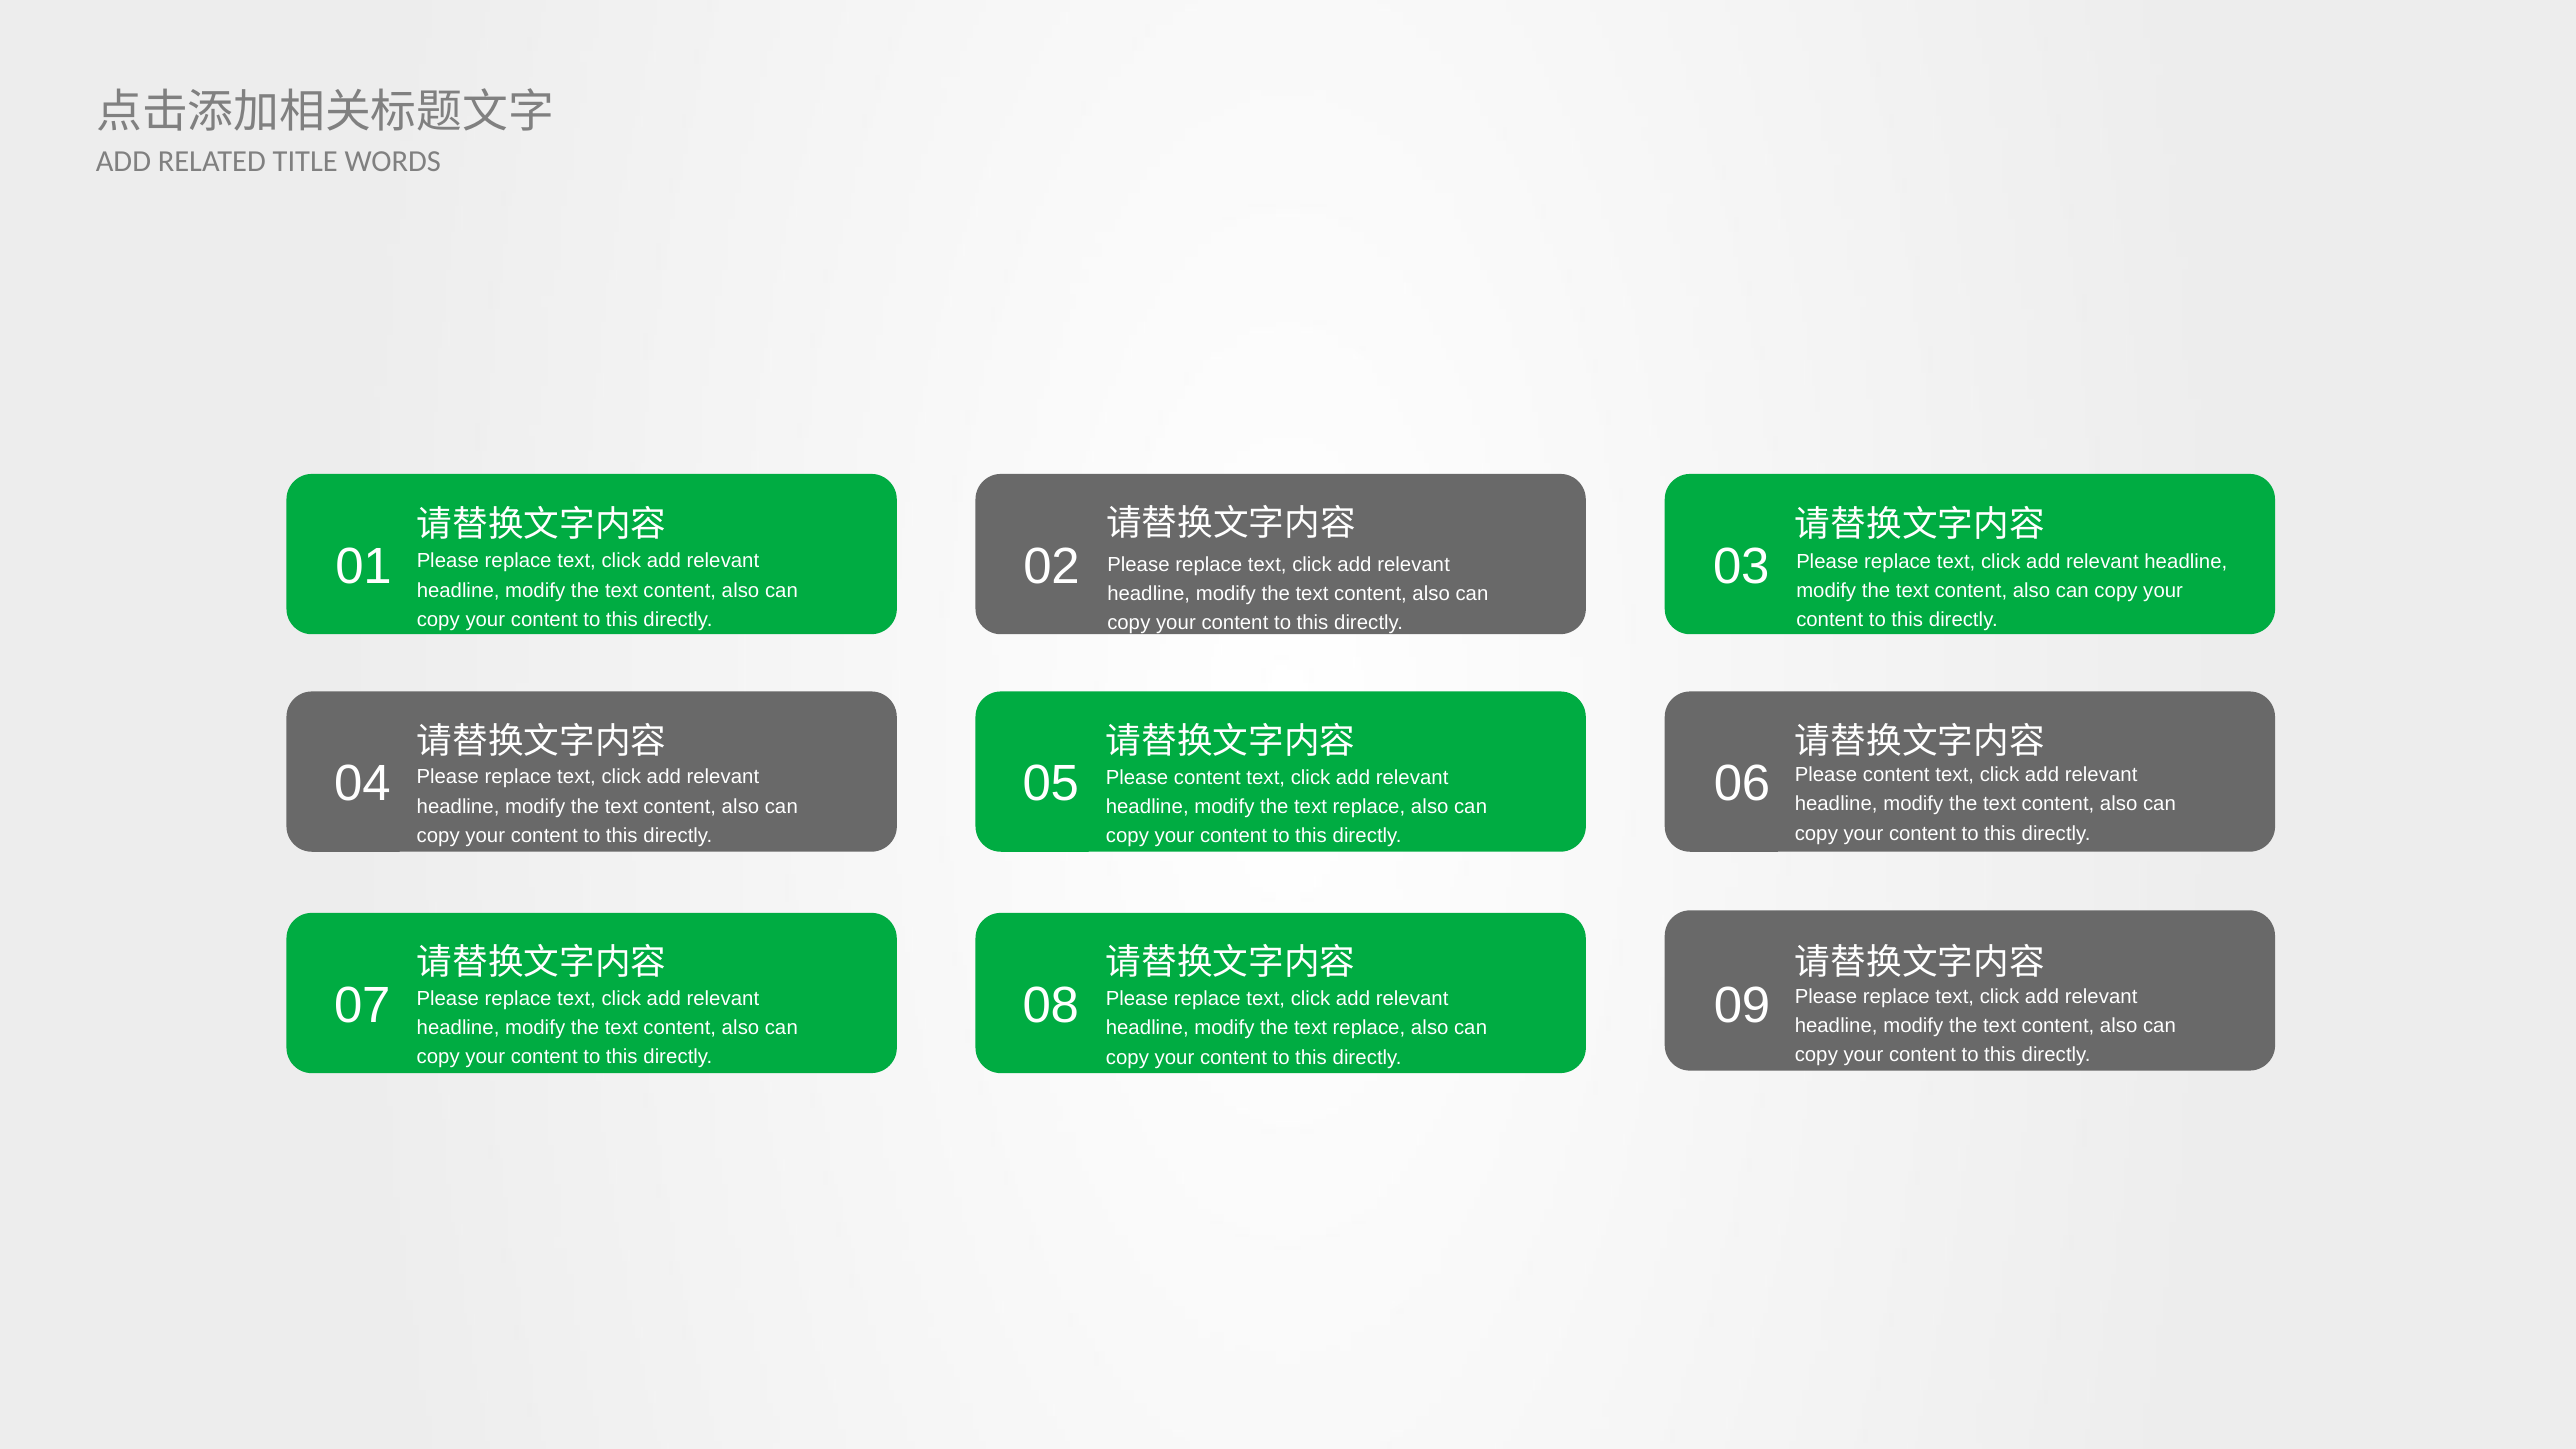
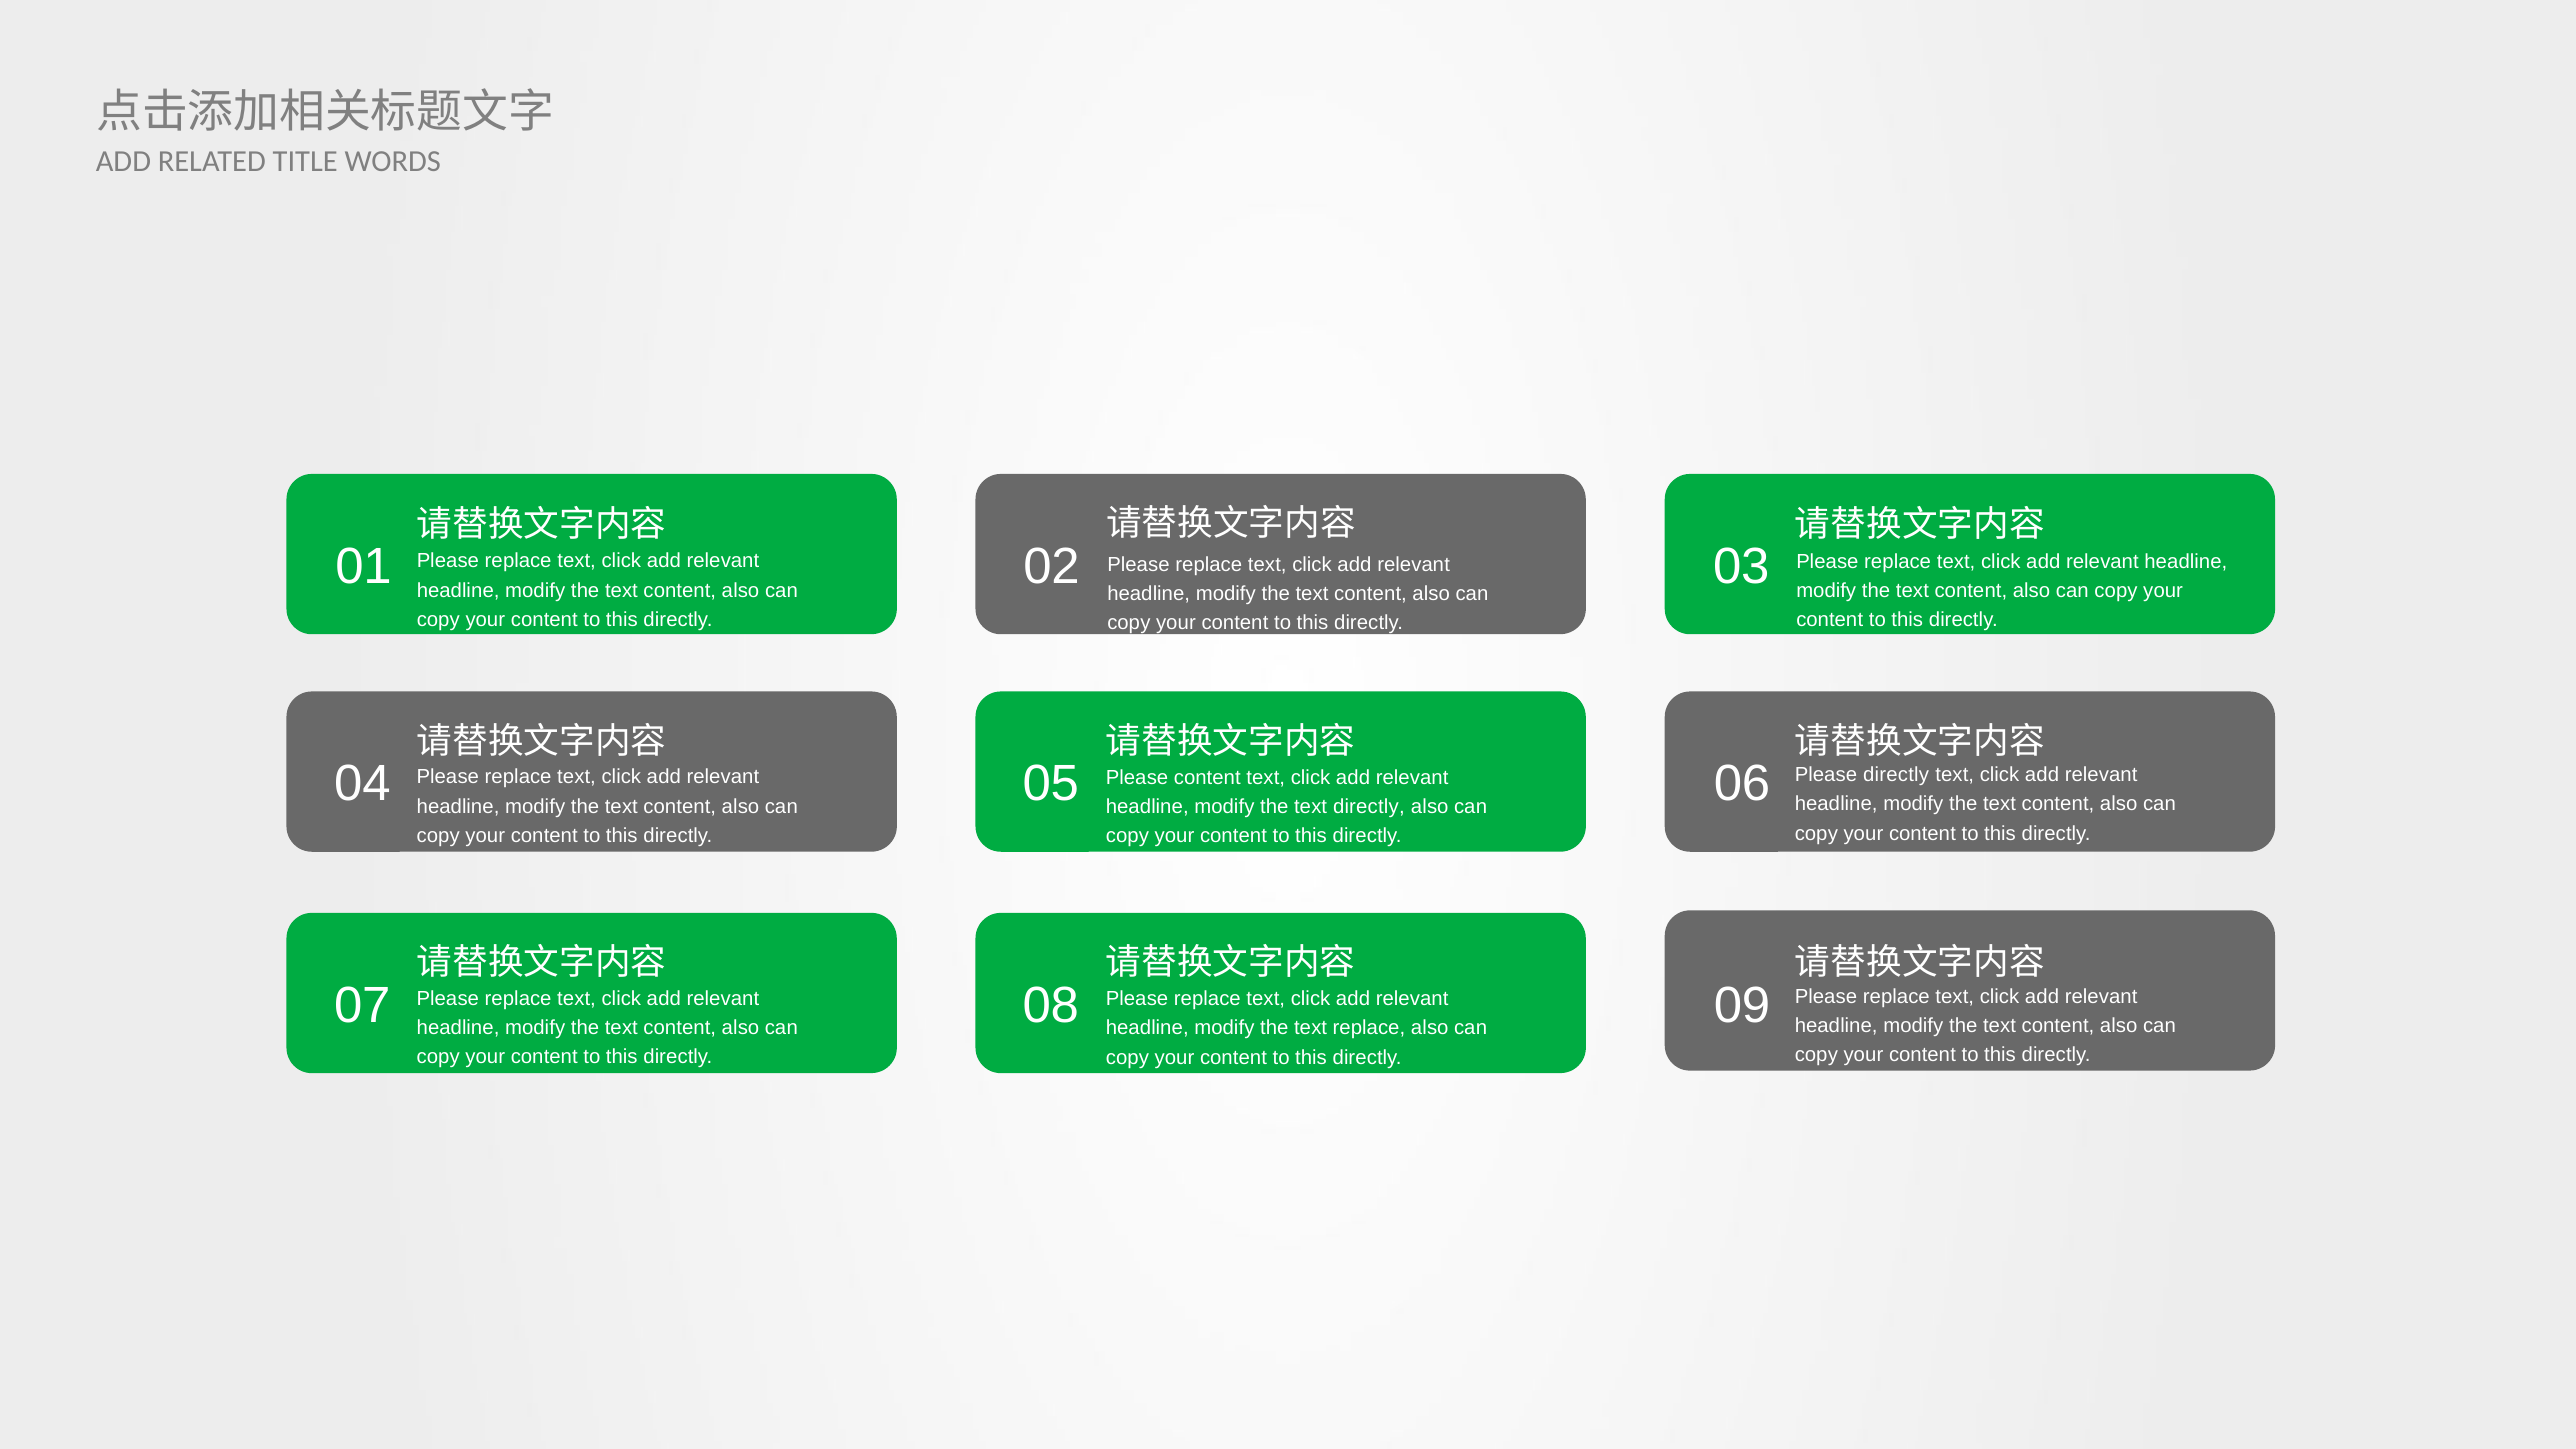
content at (1896, 775): content -> directly
replace at (1369, 807): replace -> directly
